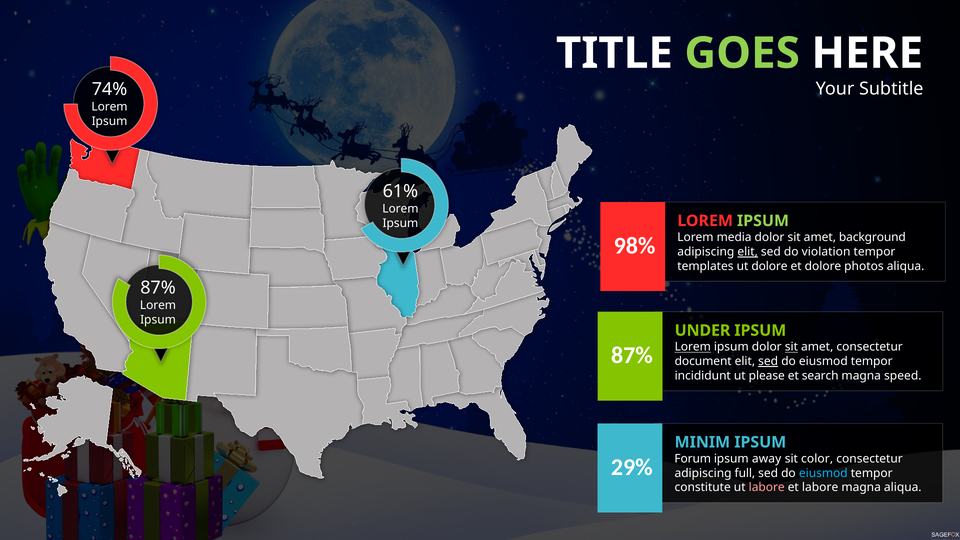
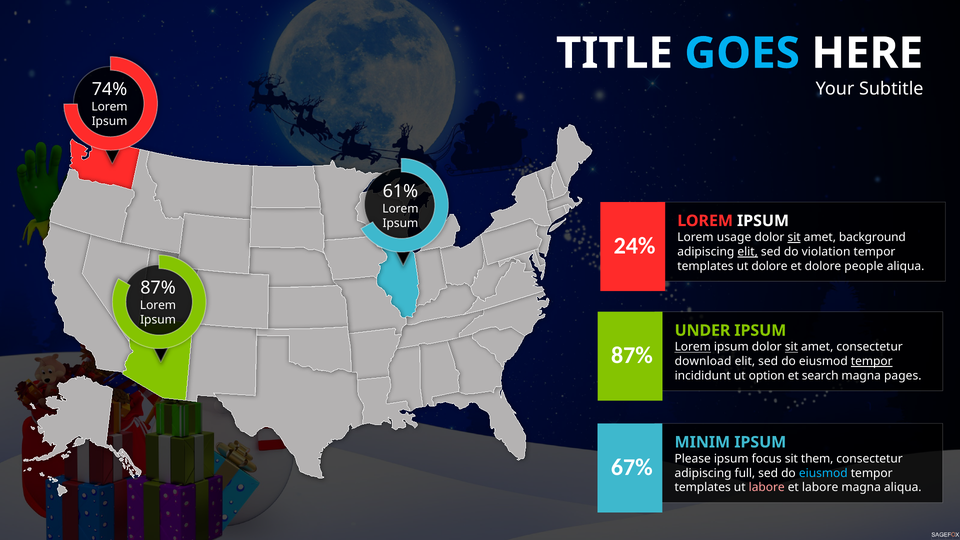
GOES colour: light green -> light blue
IPSUM at (763, 221) colour: light green -> white
media: media -> usage
sit at (794, 237) underline: none -> present
98%: 98% -> 24%
photos: photos -> people
document: document -> download
sed at (768, 361) underline: present -> none
tempor at (872, 361) underline: none -> present
please: please -> option
speed: speed -> pages
Forum: Forum -> Please
away: away -> focus
color: color -> them
29%: 29% -> 67%
constitute at (703, 488): constitute -> templates
